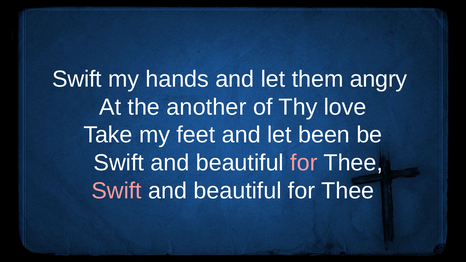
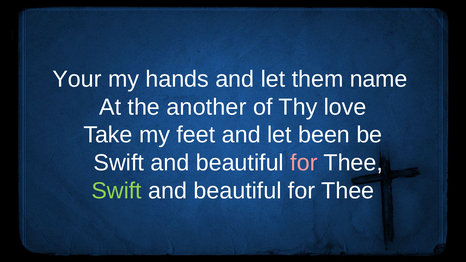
Swift at (77, 79): Swift -> Your
angry: angry -> name
Swift at (117, 191) colour: pink -> light green
